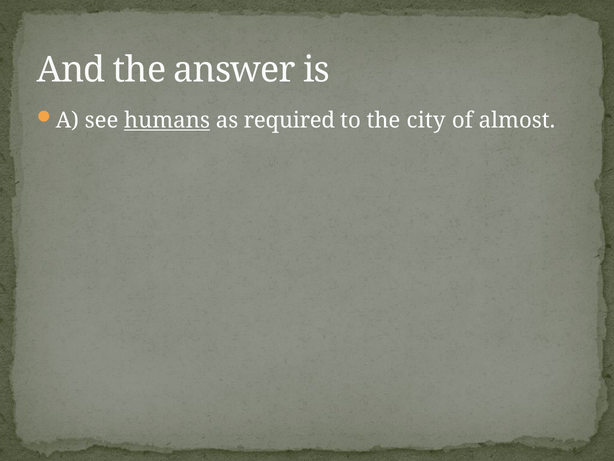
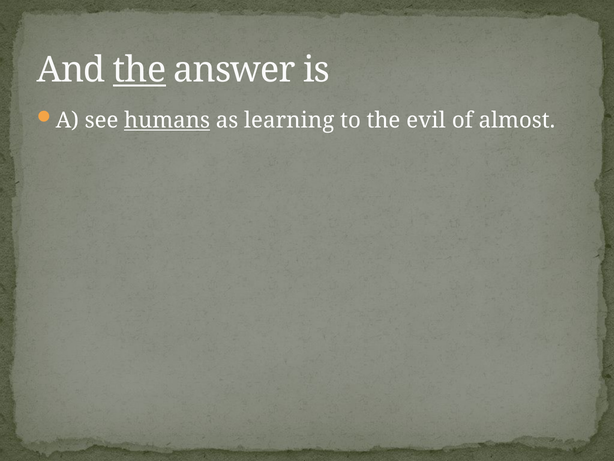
the at (140, 70) underline: none -> present
required: required -> learning
city: city -> evil
